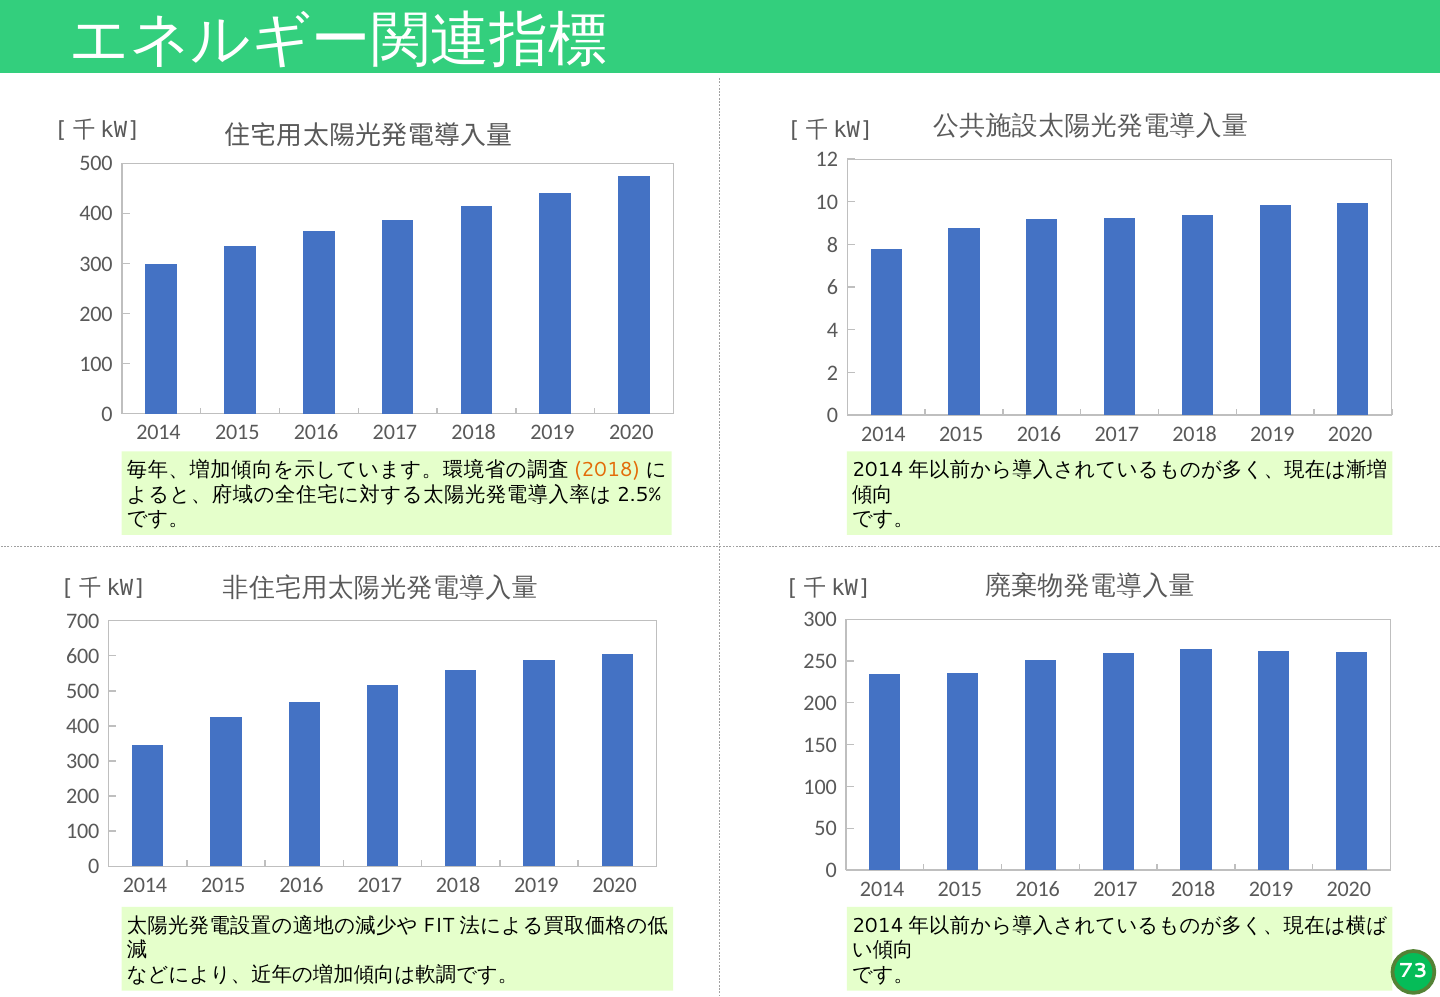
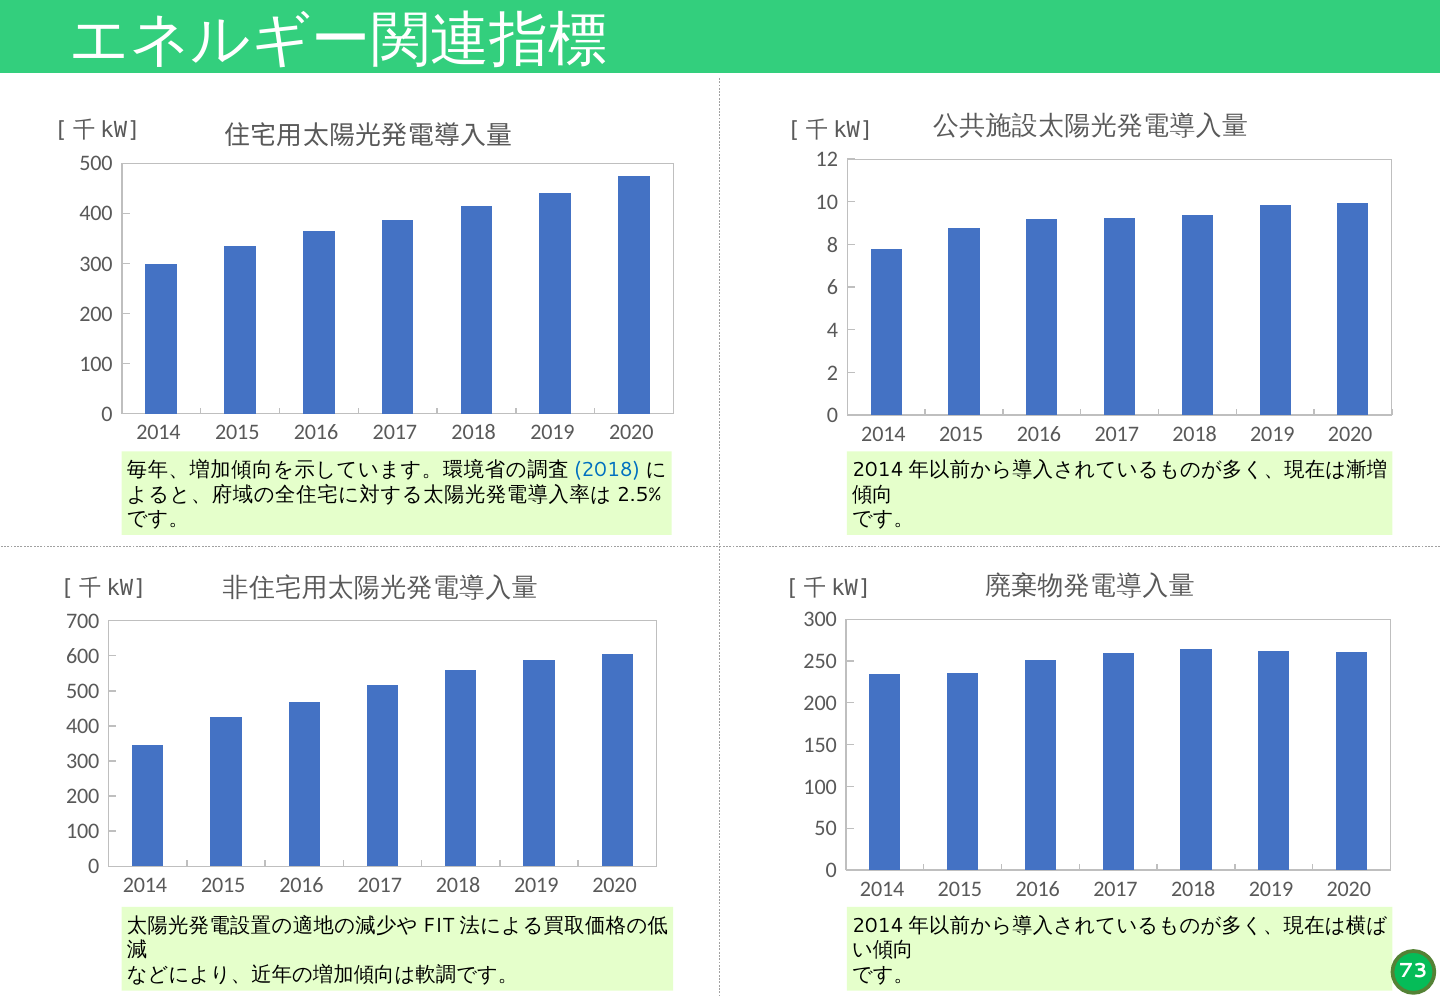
2018 at (607, 470) colour: orange -> blue
